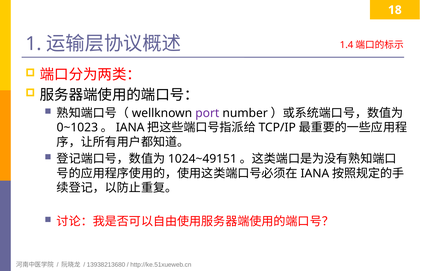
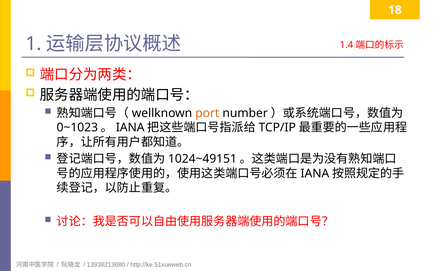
port colour: purple -> orange
